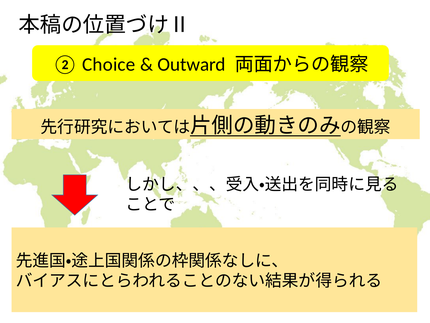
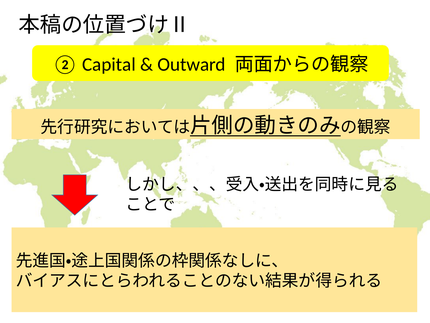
Choice: Choice -> Capital
